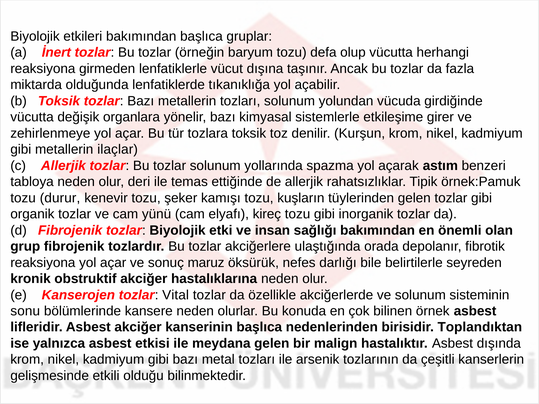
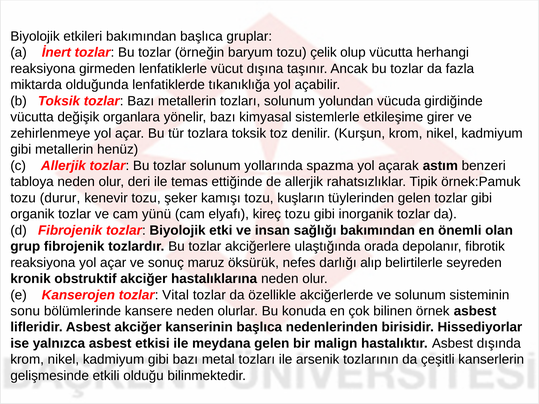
defa: defa -> çelik
ilaçlar: ilaçlar -> henüz
bile: bile -> alıp
Toplandıktan: Toplandıktan -> Hissediyorlar
